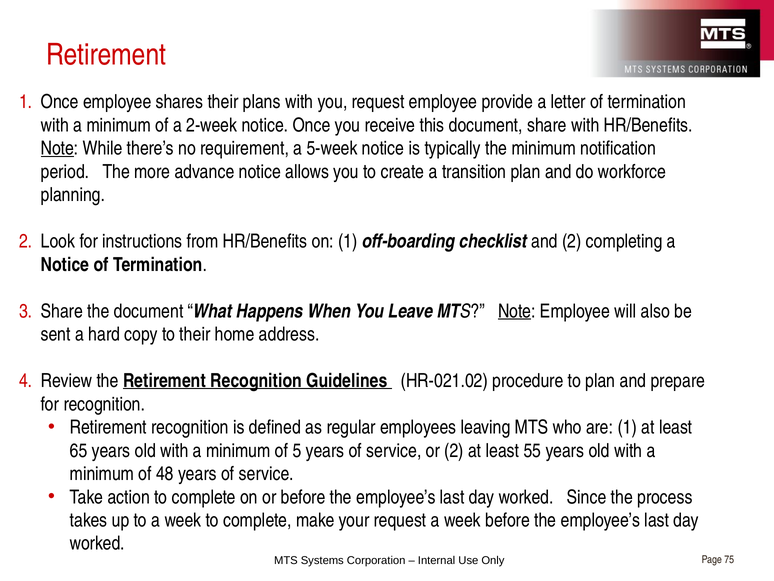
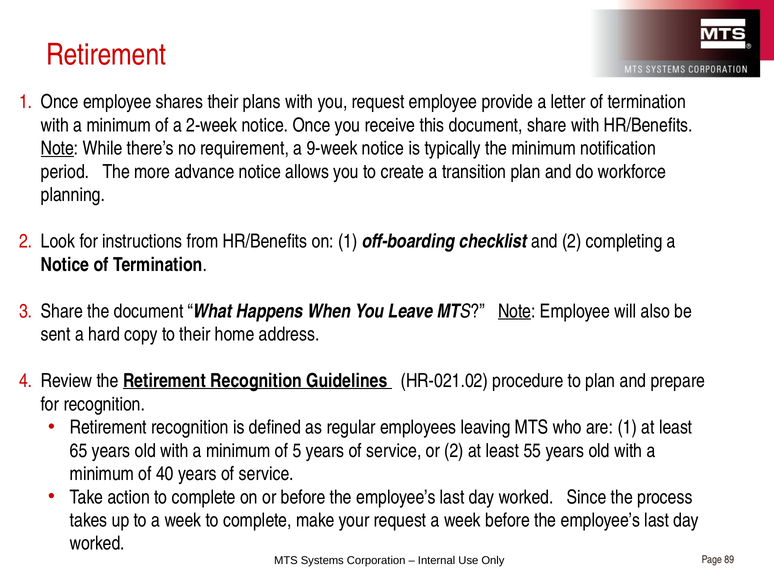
5-week: 5-week -> 9-week
48: 48 -> 40
75: 75 -> 89
